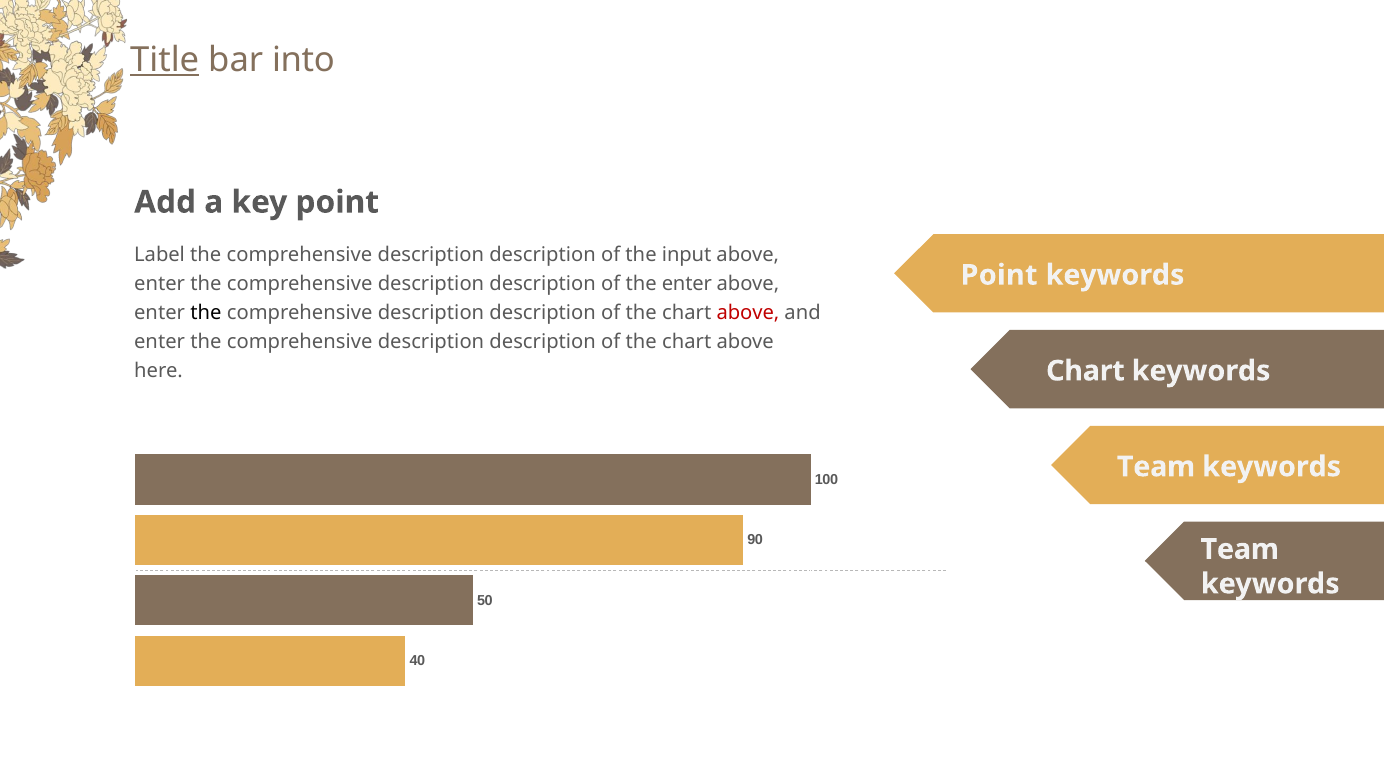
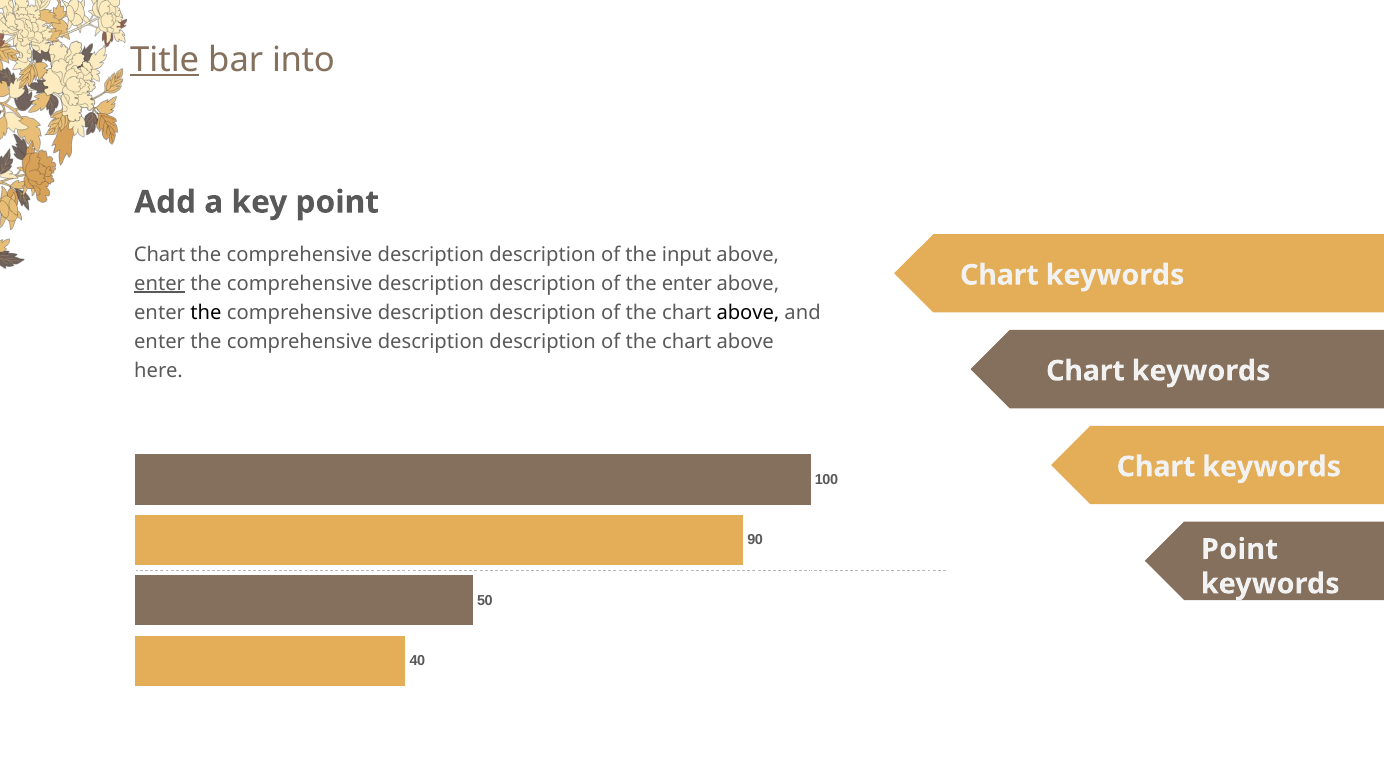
Label at (160, 255): Label -> Chart
Point at (999, 275): Point -> Chart
enter at (160, 284) underline: none -> present
above at (748, 313) colour: red -> black
Team at (1156, 467): Team -> Chart
Team at (1240, 550): Team -> Point
